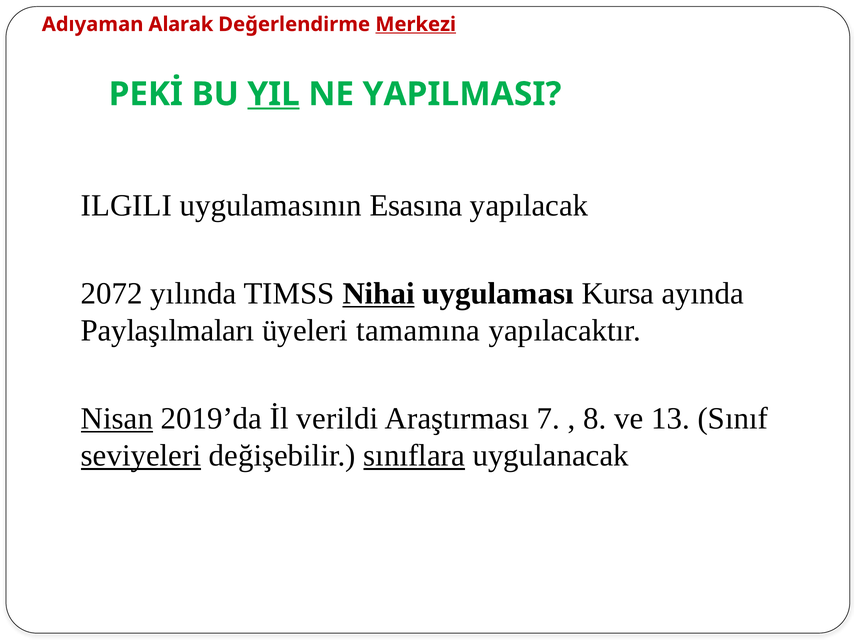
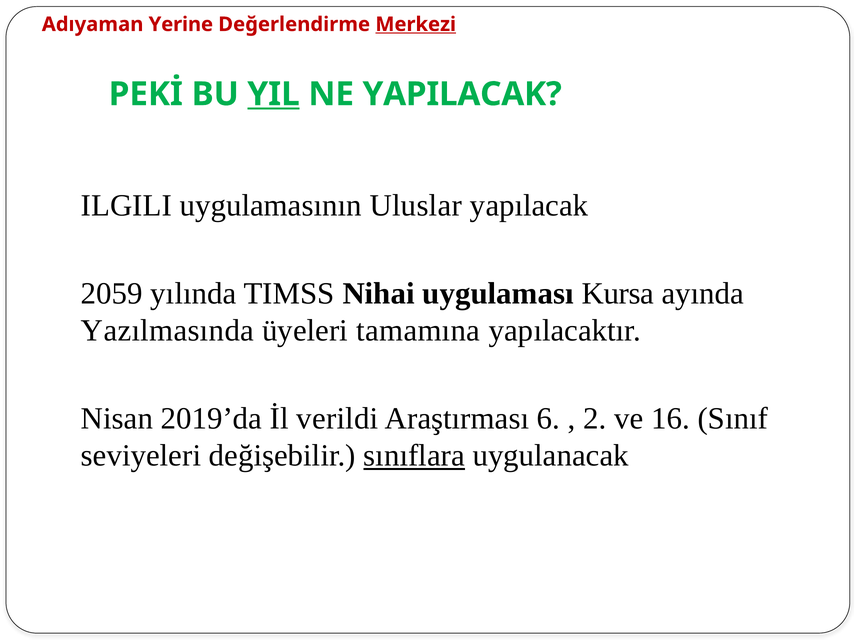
Alarak: Alarak -> Yerine
YAPILMASI: YAPILMASI -> YAPILACAK
Esasına: Esasına -> Uluslar
2072: 2072 -> 2059
Nihai underline: present -> none
Paylaşılmaları: Paylaşılmaları -> Yazılmasında
Nisan underline: present -> none
7: 7 -> 6
8: 8 -> 2
13: 13 -> 16
seviyeleri underline: present -> none
